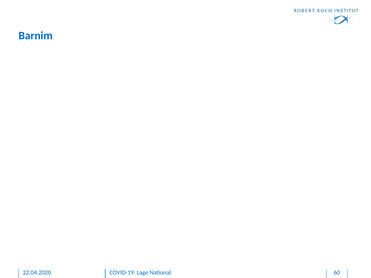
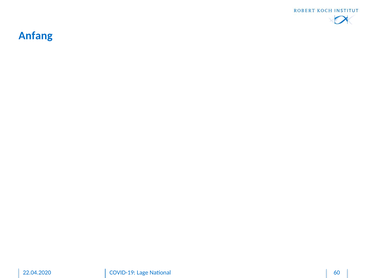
Barnim: Barnim -> Anfang
